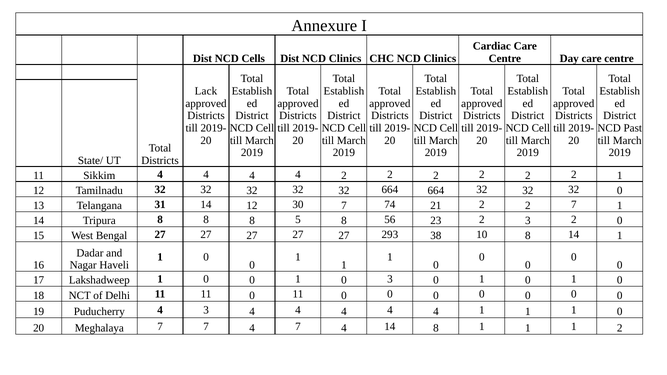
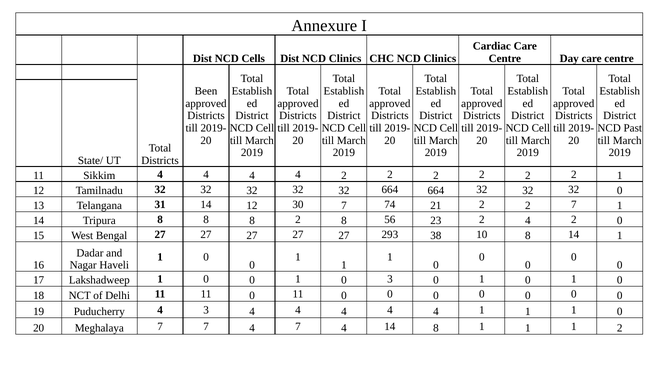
Lack: Lack -> Been
8 5: 5 -> 2
2 3: 3 -> 4
